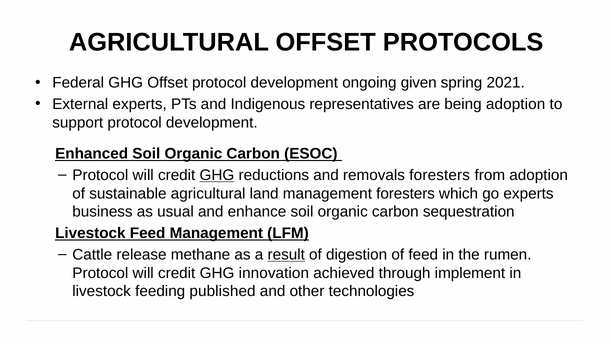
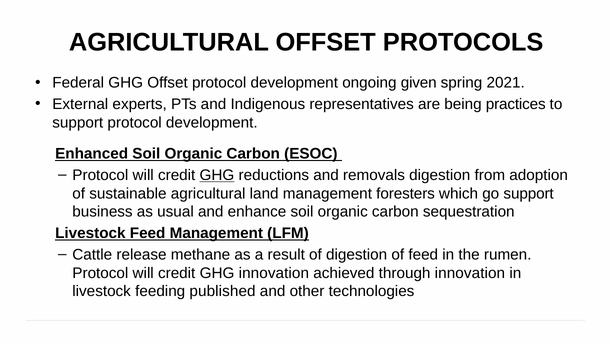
being adoption: adoption -> practices
removals foresters: foresters -> digestion
go experts: experts -> support
result underline: present -> none
through implement: implement -> innovation
